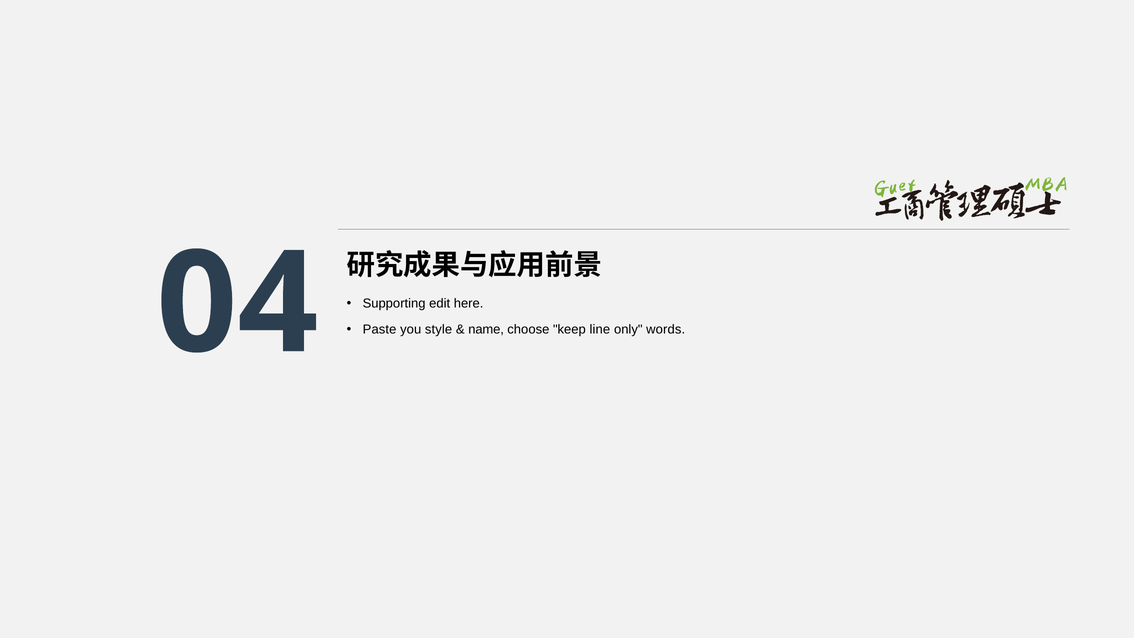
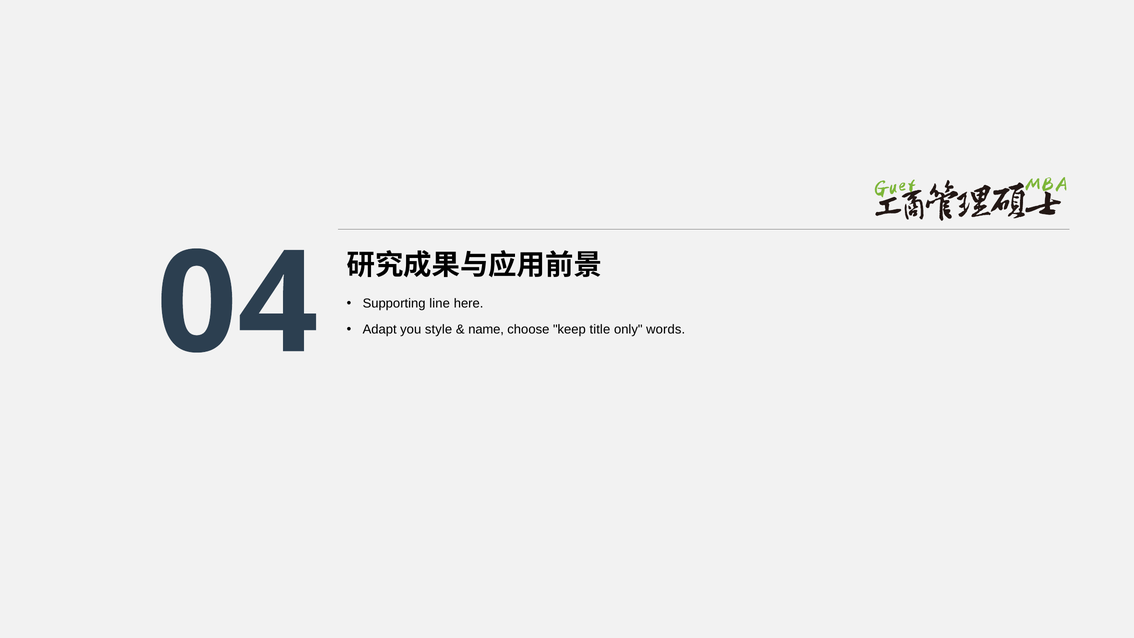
edit: edit -> line
Paste: Paste -> Adapt
line: line -> title
